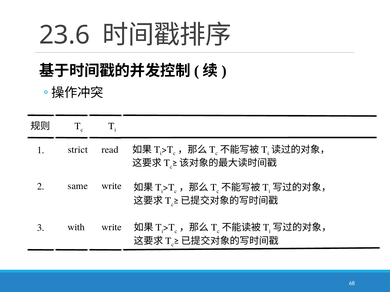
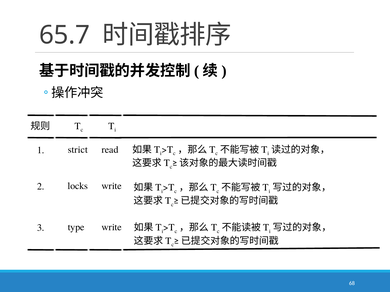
23.6: 23.6 -> 65.7
same: same -> locks
with: with -> type
